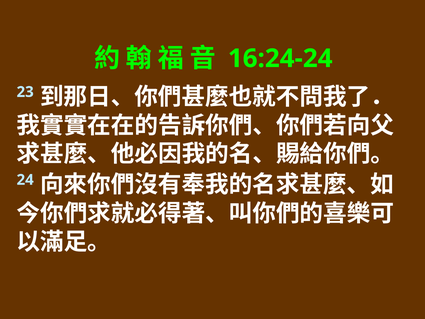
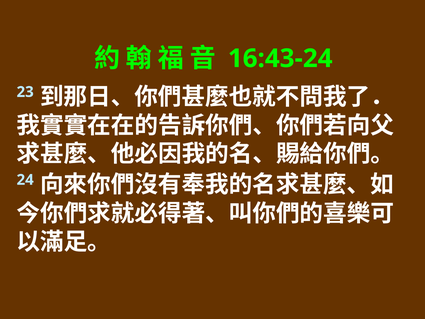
16:24-24: 16:24-24 -> 16:43-24
